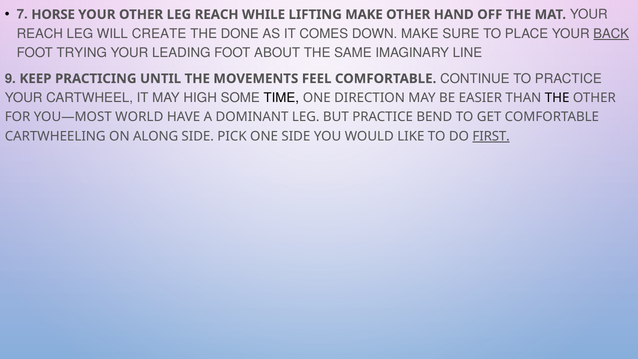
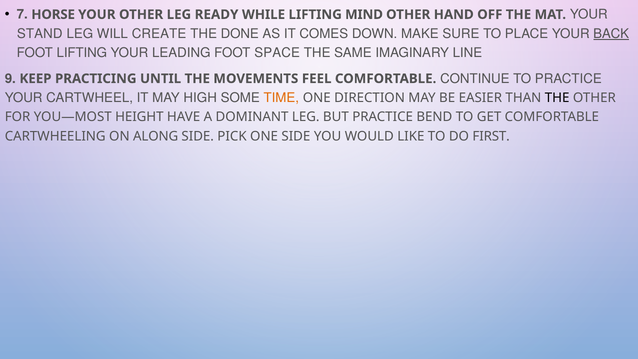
LEG REACH: REACH -> READY
LIFTING MAKE: MAKE -> MIND
REACH at (40, 34): REACH -> STAND
FOOT TRYING: TRYING -> LIFTING
ABOUT: ABOUT -> SPACE
TIME colour: black -> orange
WORLD: WORLD -> HEIGHT
FIRST underline: present -> none
